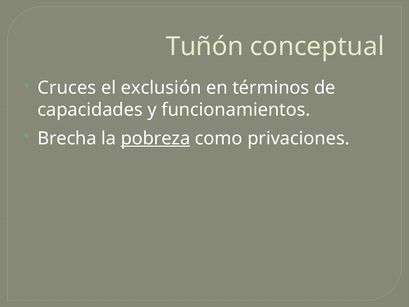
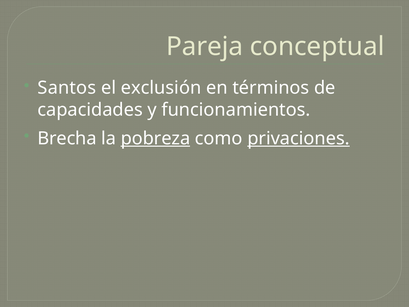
Tuñón: Tuñón -> Pareja
Cruces: Cruces -> Santos
privaciones underline: none -> present
